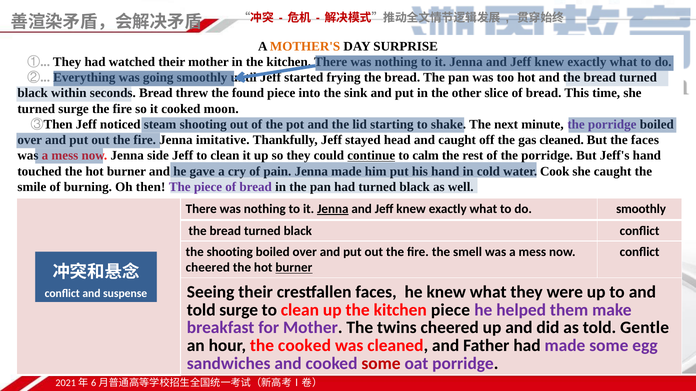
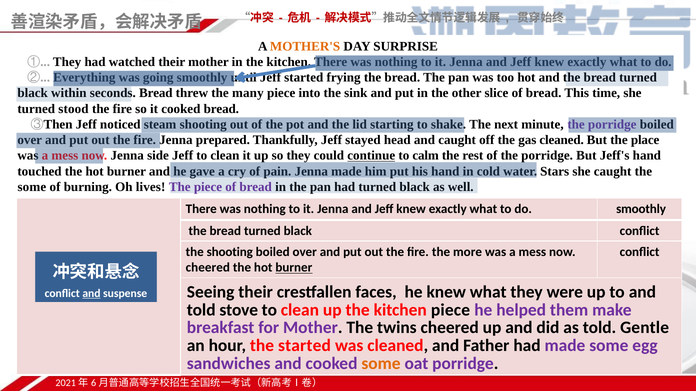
found: found -> many
turned surge: surge -> stood
cooked moon: moon -> bread
imitative: imitative -> prepared
the faces: faces -> place
Cook: Cook -> Stars
smile at (32, 187): smile -> some
then: then -> lives
Jenna at (333, 209) underline: present -> none
smell: smell -> more
and at (91, 294) underline: none -> present
told surge: surge -> stove
the cooked: cooked -> started
some at (381, 364) colour: red -> orange
